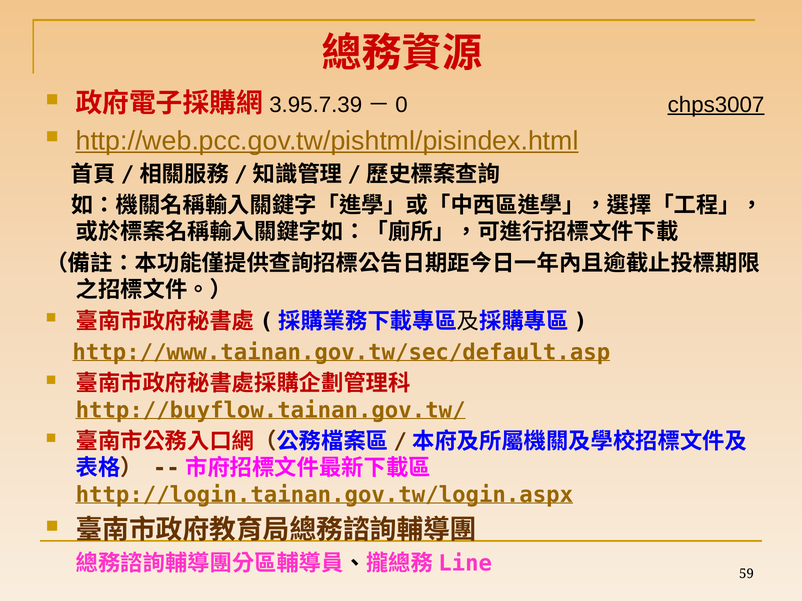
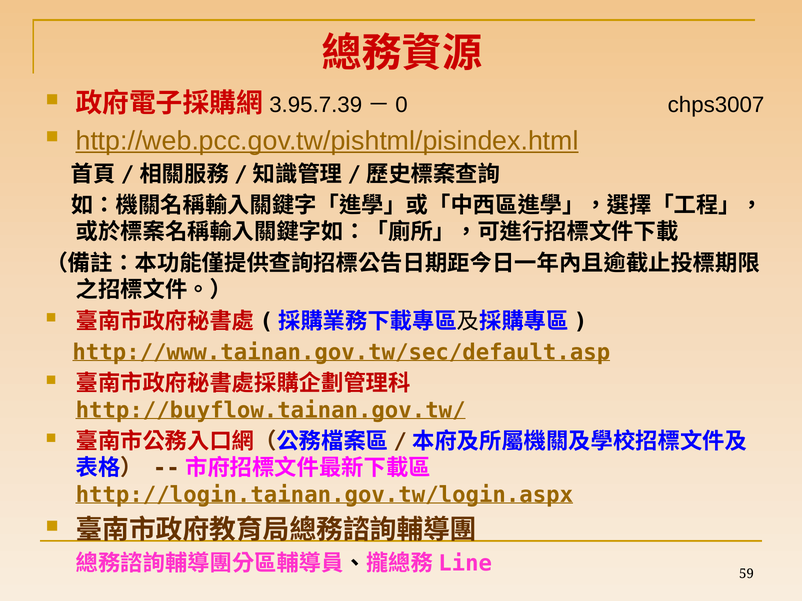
chps3007 underline: present -> none
